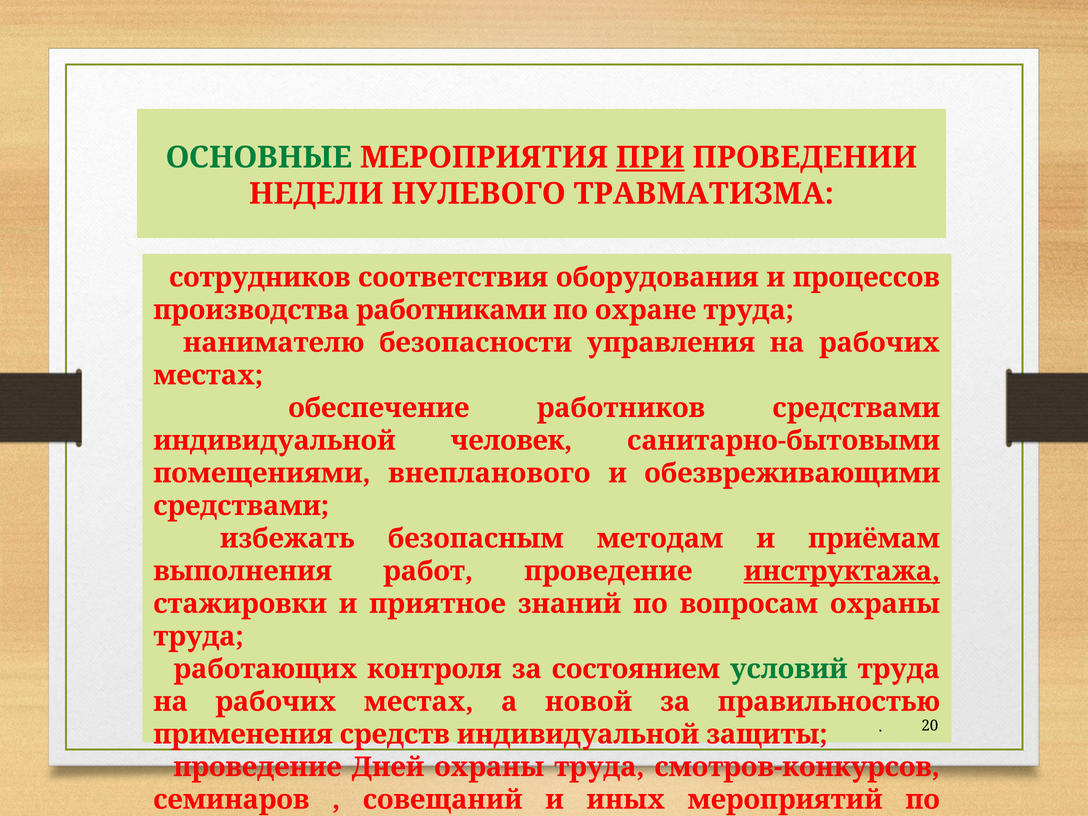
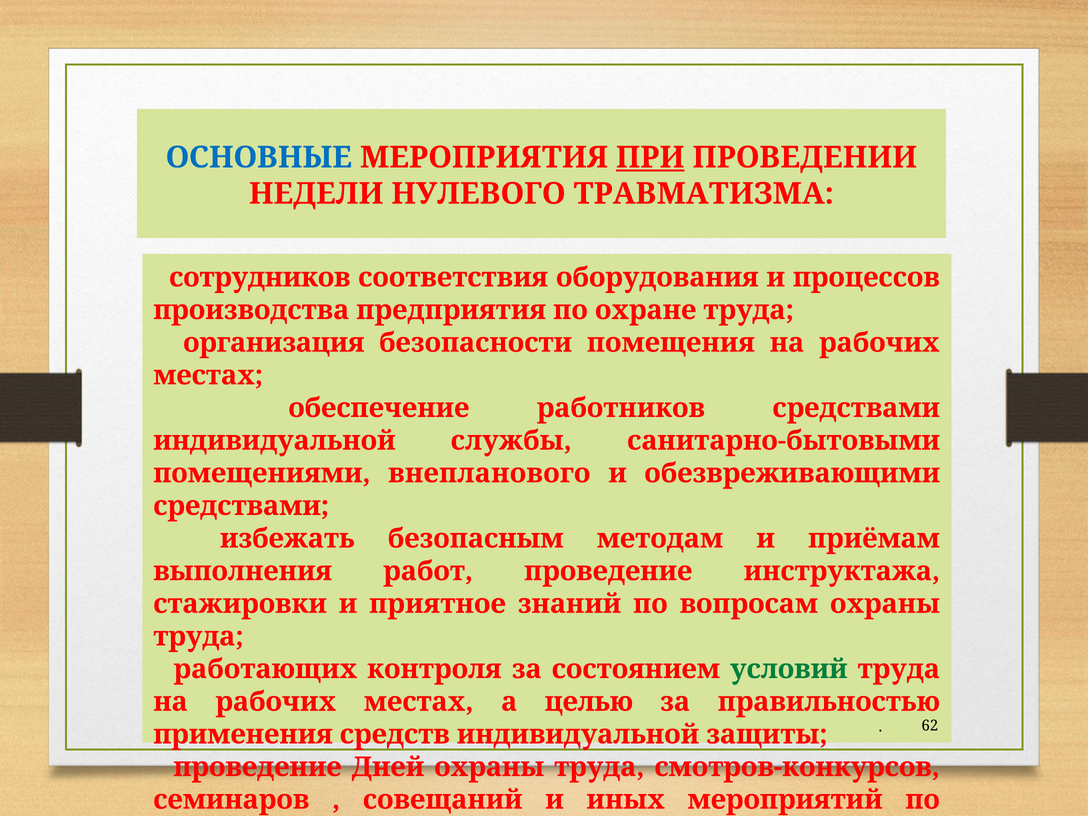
ОСНОВНЫЕ colour: green -> blue
работниками: работниками -> предприятия
нанимателю: нанимателю -> организация
управления: управления -> помещения
человек: человек -> службы
инструктажа underline: present -> none
новой: новой -> целью
20: 20 -> 62
